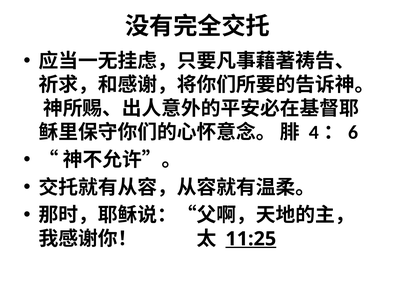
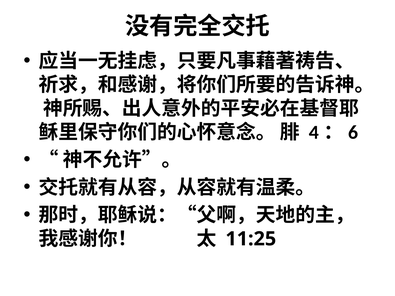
11:25 underline: present -> none
